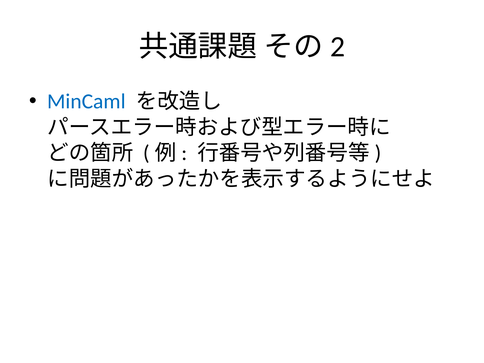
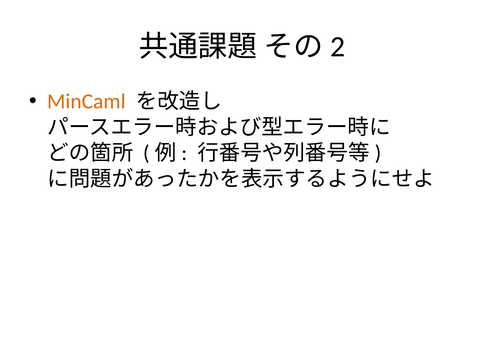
MinCaml colour: blue -> orange
